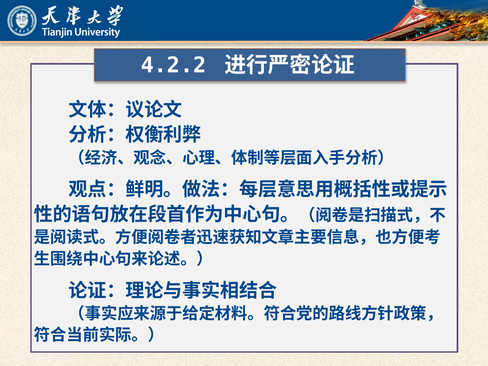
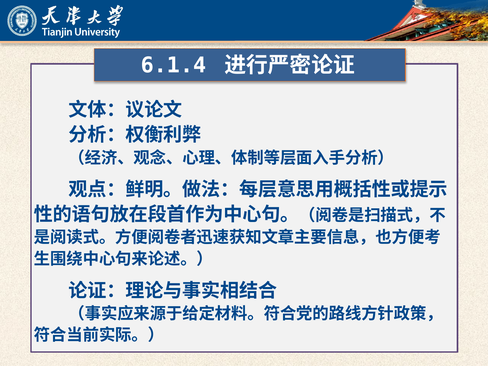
4.2.2: 4.2.2 -> 6.1.4
